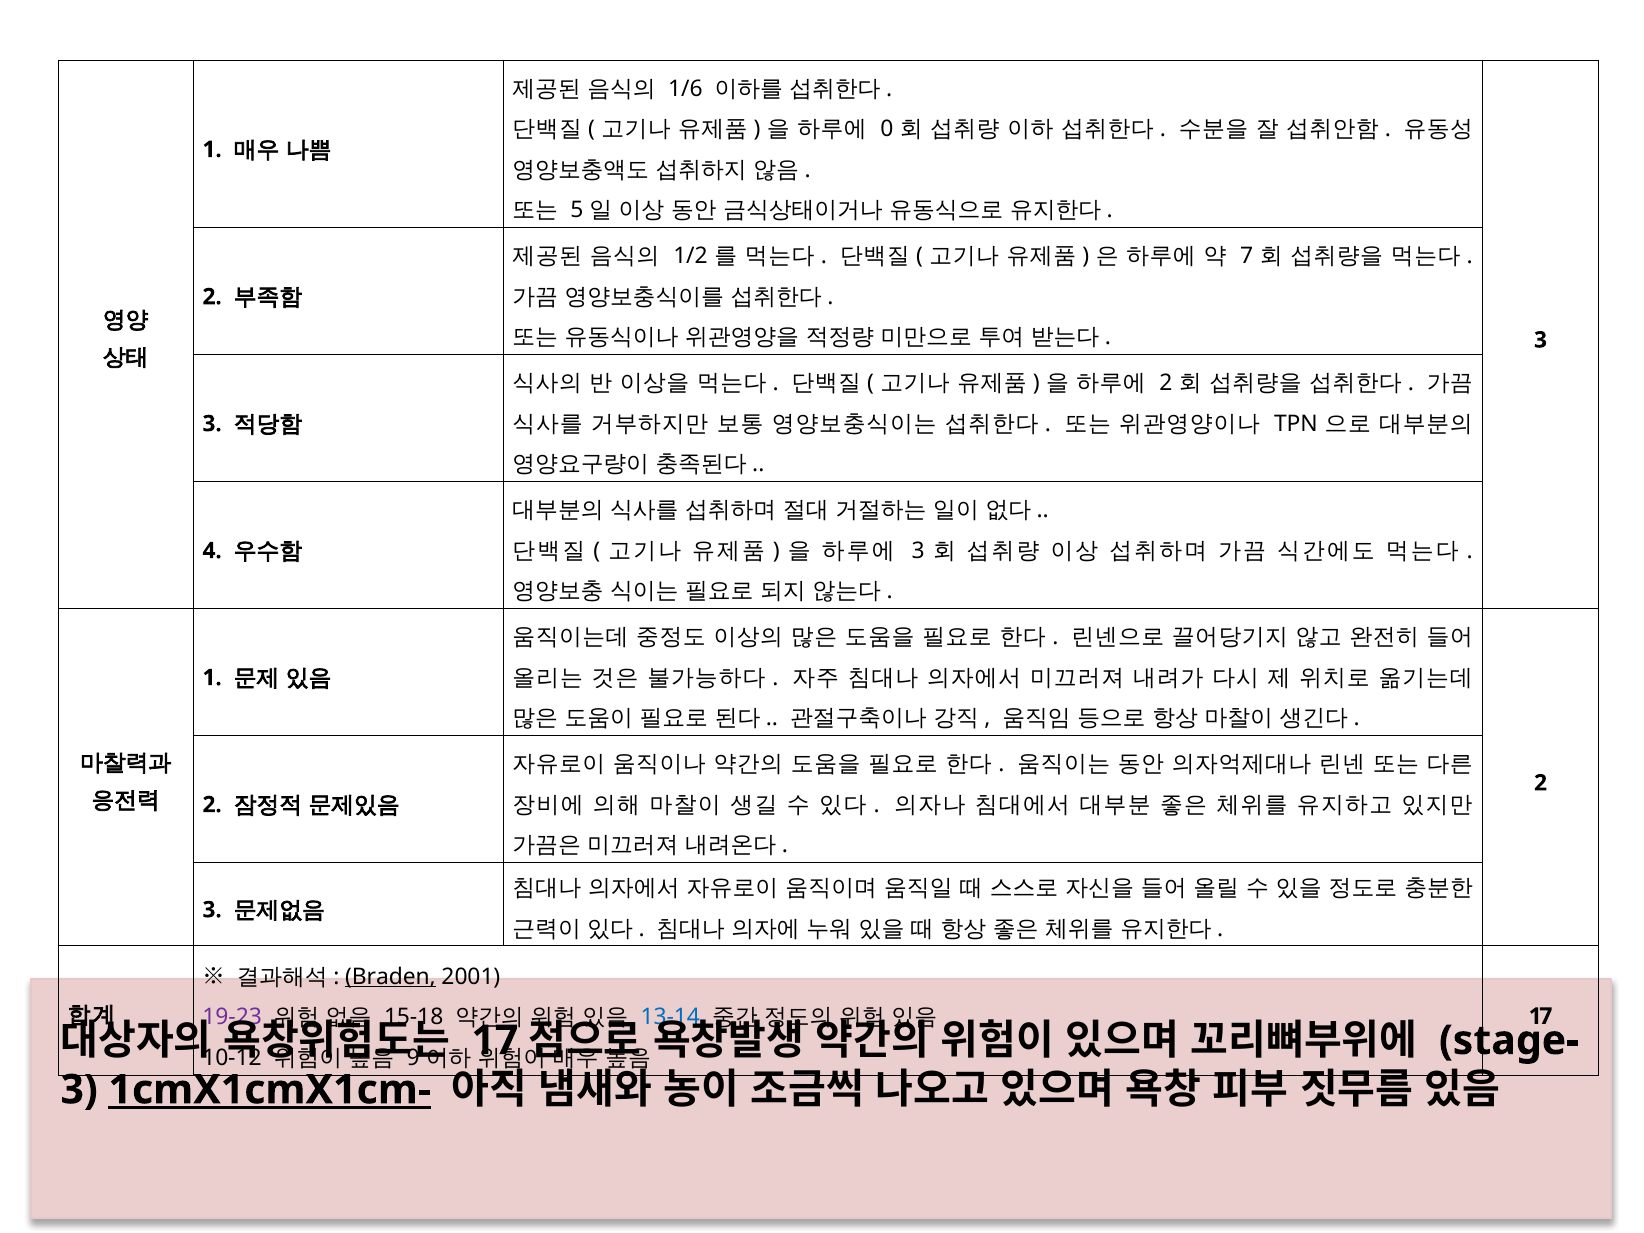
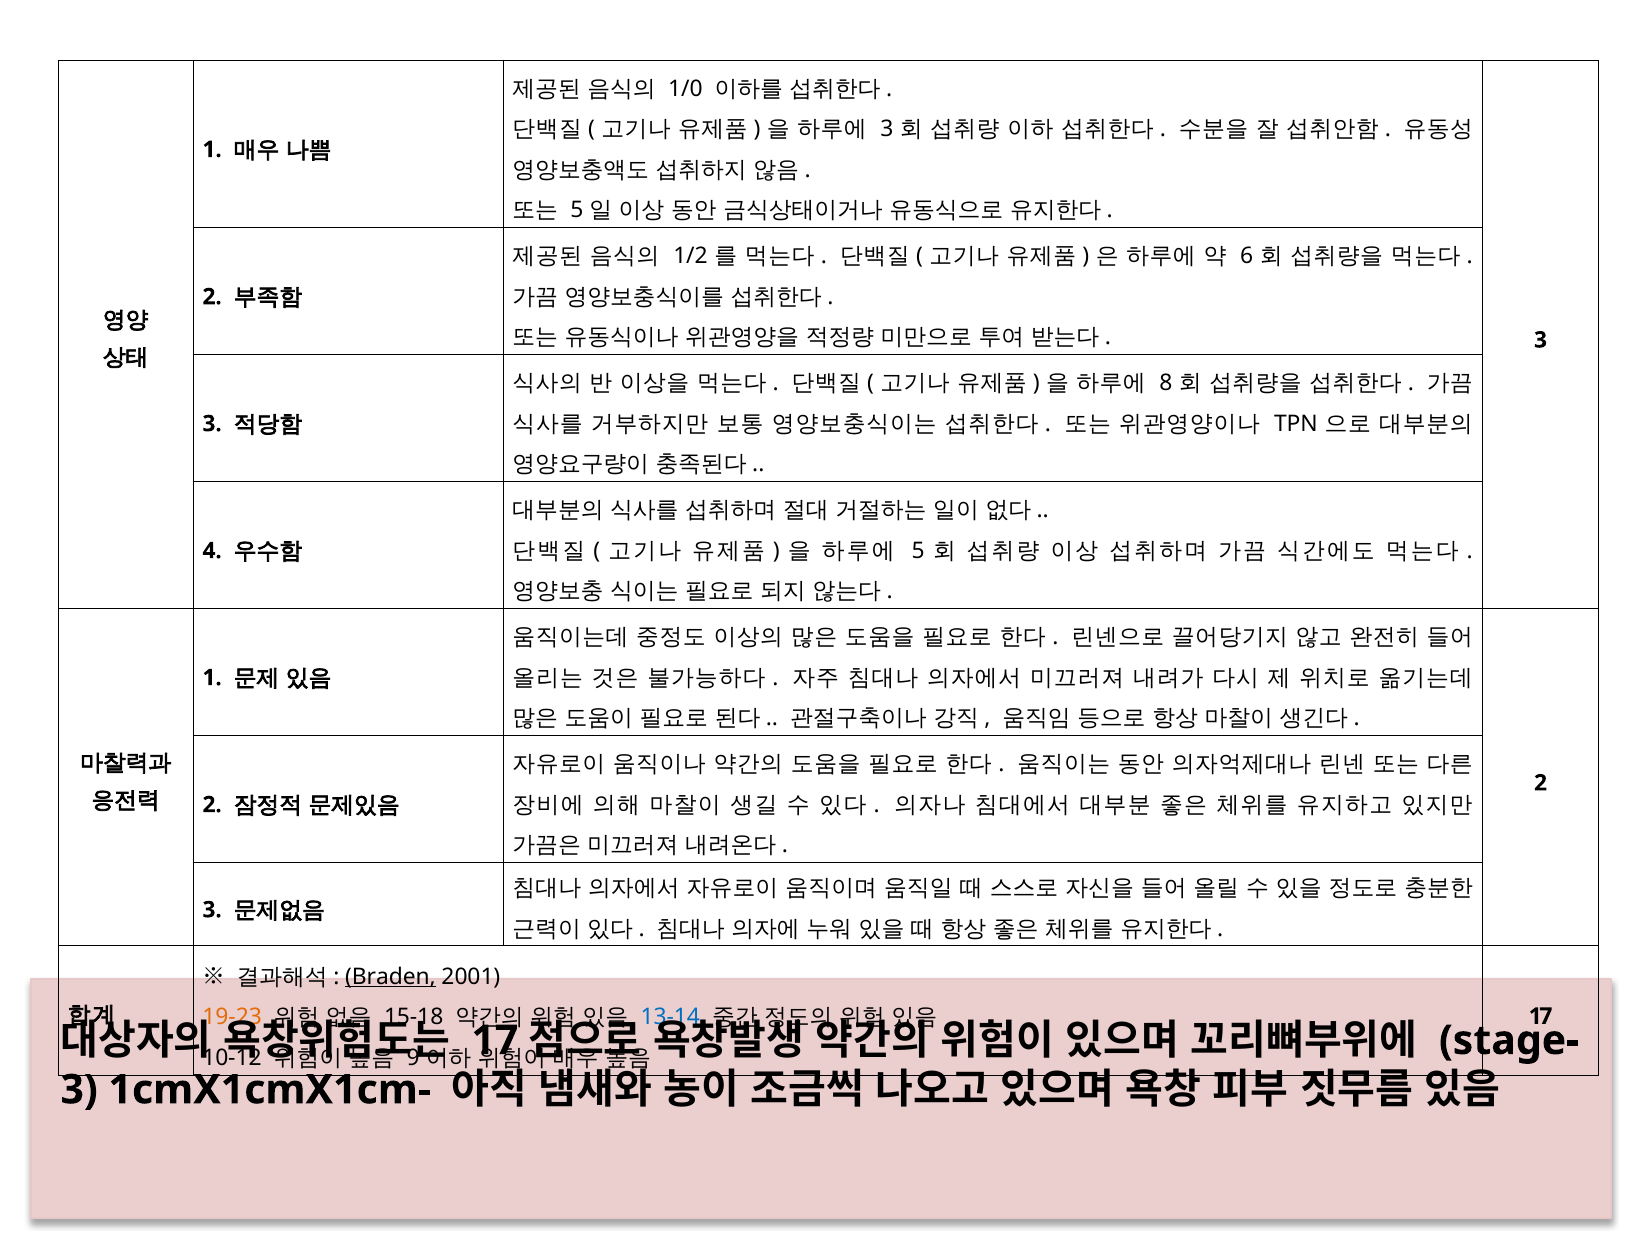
1/6: 1/6 -> 1/0
0 at (887, 129): 0 -> 3
7: 7 -> 6
2 at (1166, 383): 2 -> 8
3 at (918, 551): 3 -> 5
19-23 colour: purple -> orange
1cmX1cmX1cm- underline: present -> none
